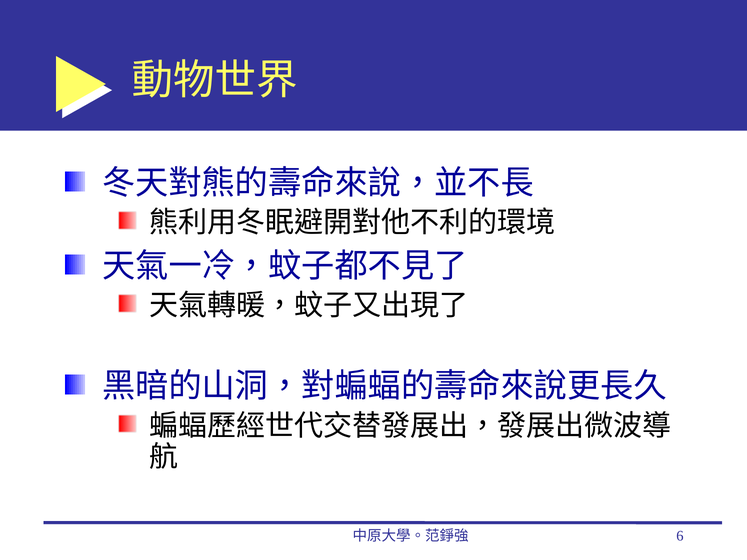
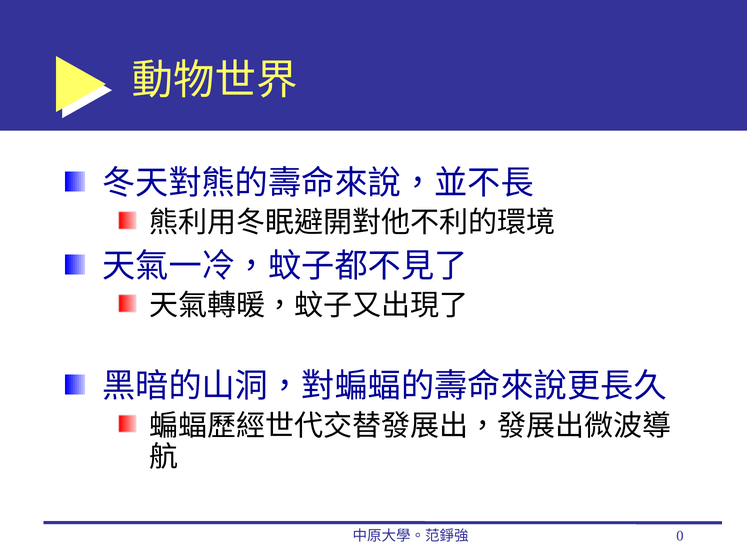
6: 6 -> 0
